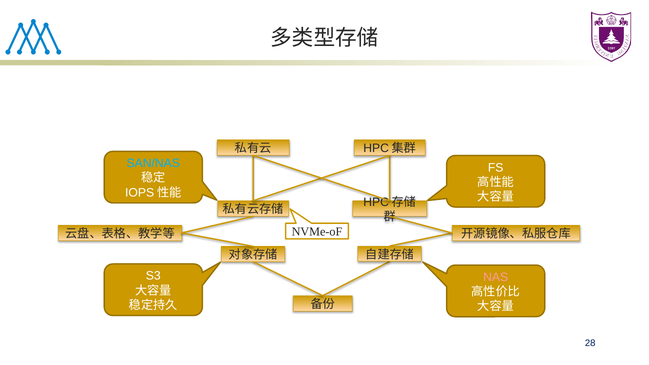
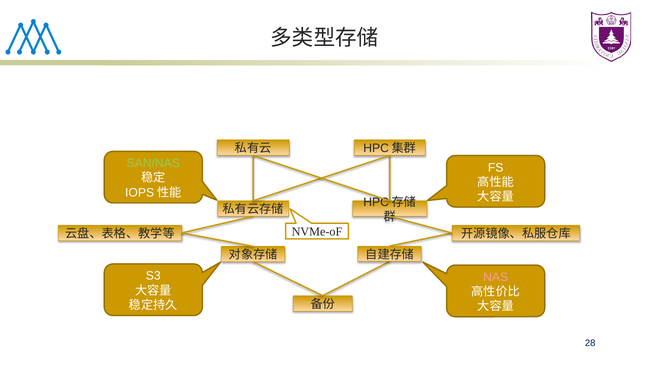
SAN/NAS colour: light blue -> light green
